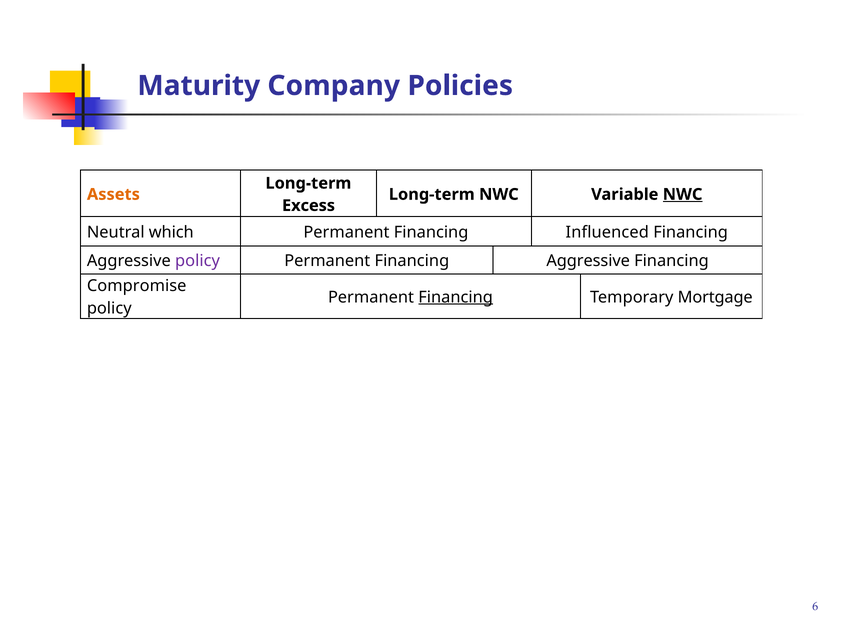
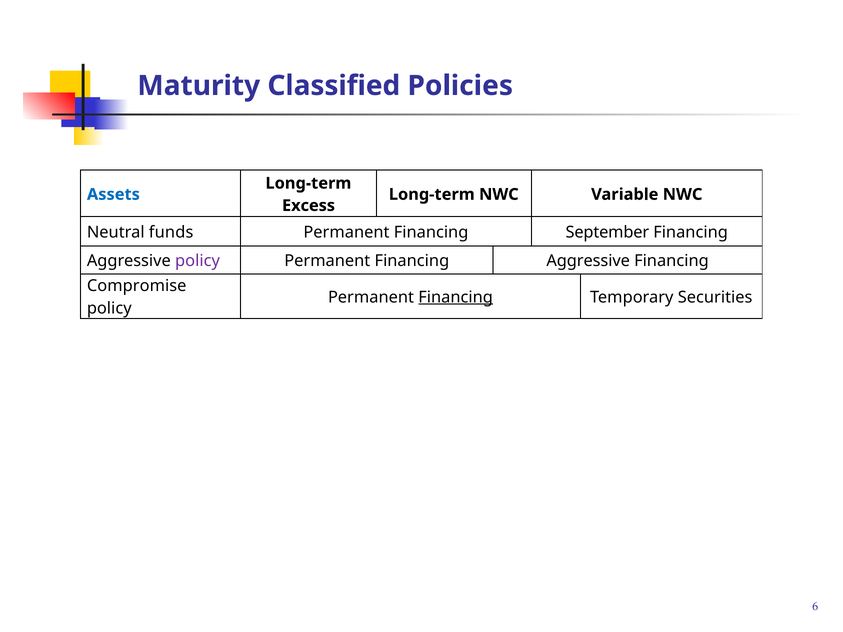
Company: Company -> Classified
Assets colour: orange -> blue
NWC at (683, 194) underline: present -> none
which: which -> funds
Influenced: Influenced -> September
Mortgage: Mortgage -> Securities
